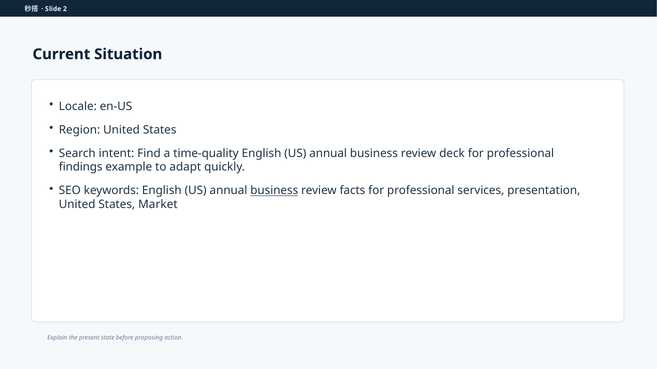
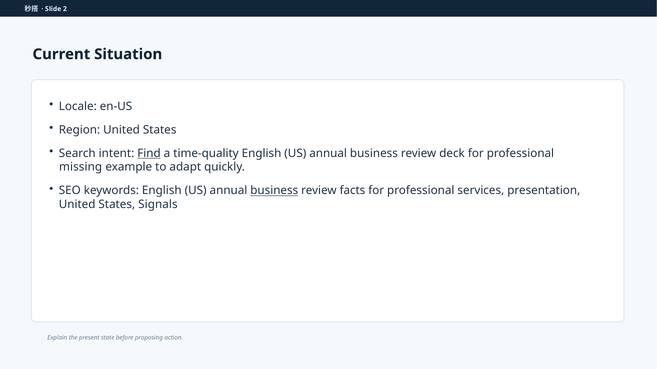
Find underline: none -> present
findings: findings -> missing
Market: Market -> Signals
